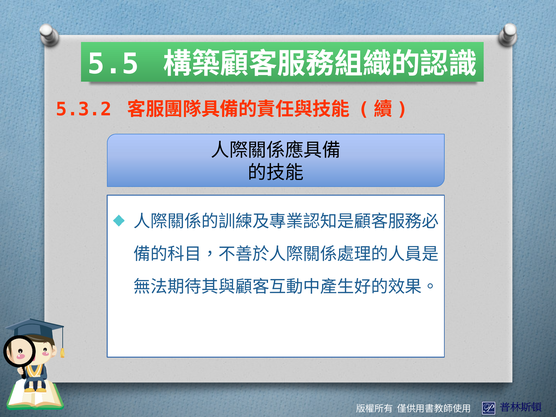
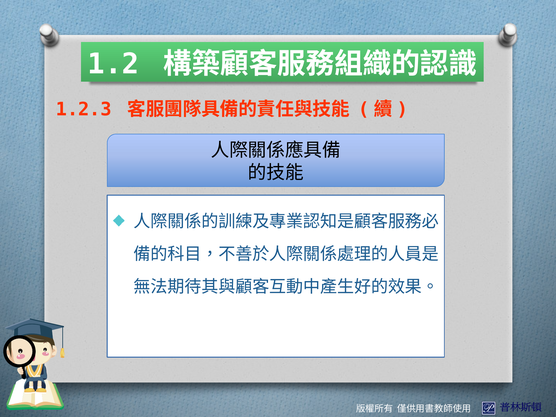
5.5: 5.5 -> 1.2
5.3.2: 5.3.2 -> 1.2.3
